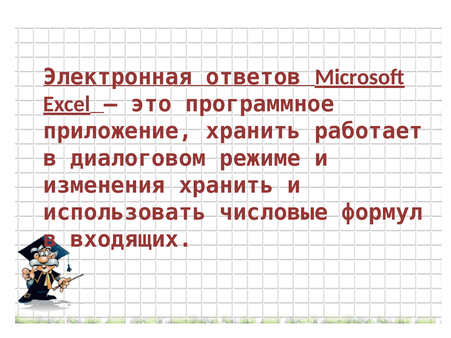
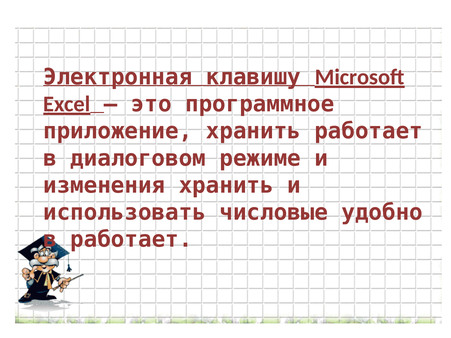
ответов: ответов -> клавишу
формул: формул -> удобно
в входящих: входящих -> работает
